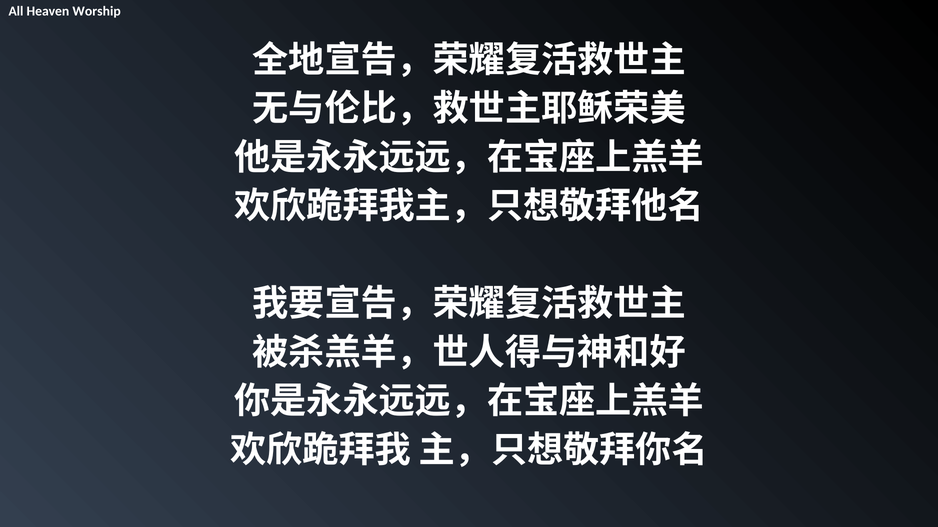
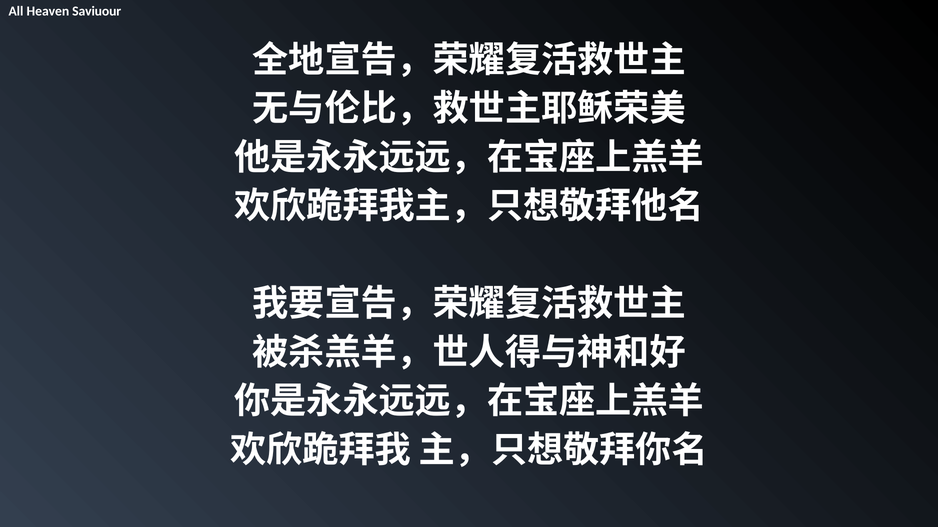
Worship: Worship -> Saviuour
